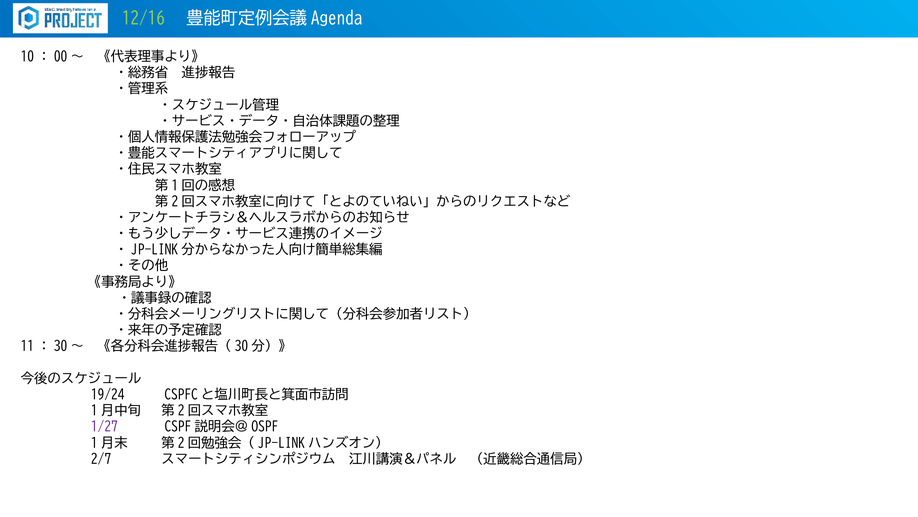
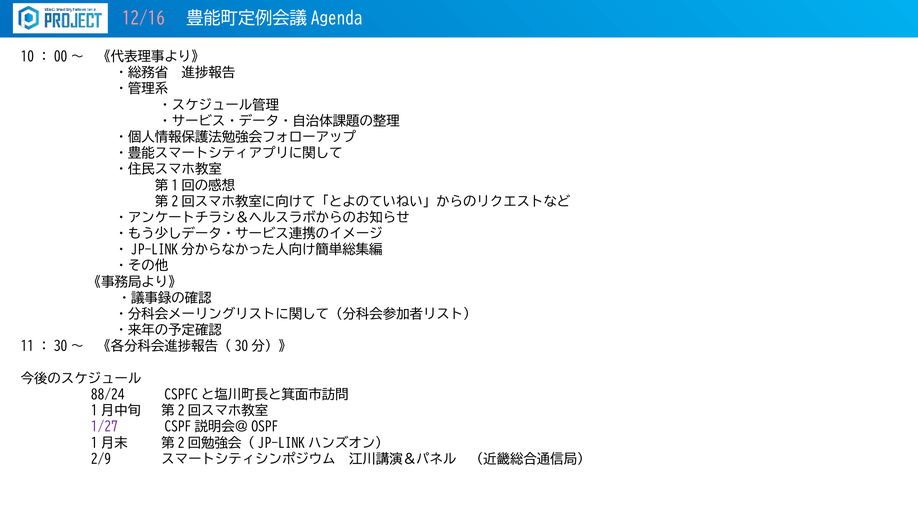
12/16 colour: light green -> pink
19/24: 19/24 -> 88/24
2/7: 2/7 -> 2/9
